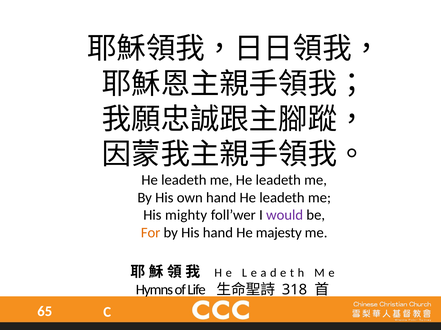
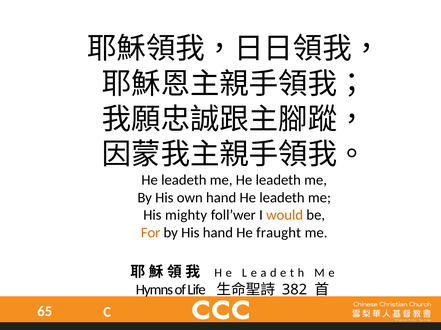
would colour: purple -> orange
majesty: majesty -> fraught
318: 318 -> 382
